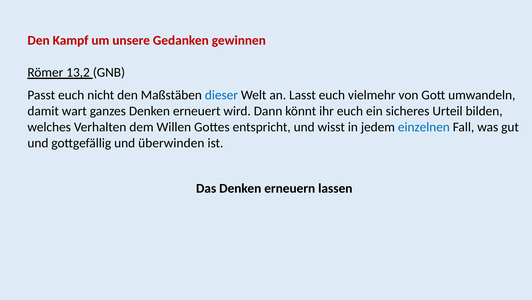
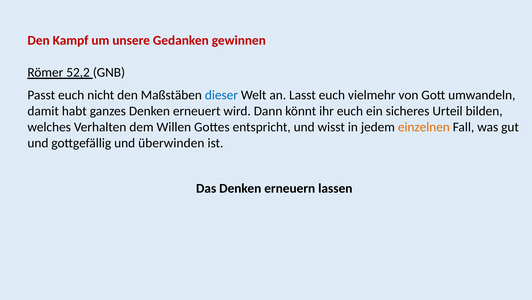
13,2: 13,2 -> 52,2
wart: wart -> habt
einzelnen colour: blue -> orange
